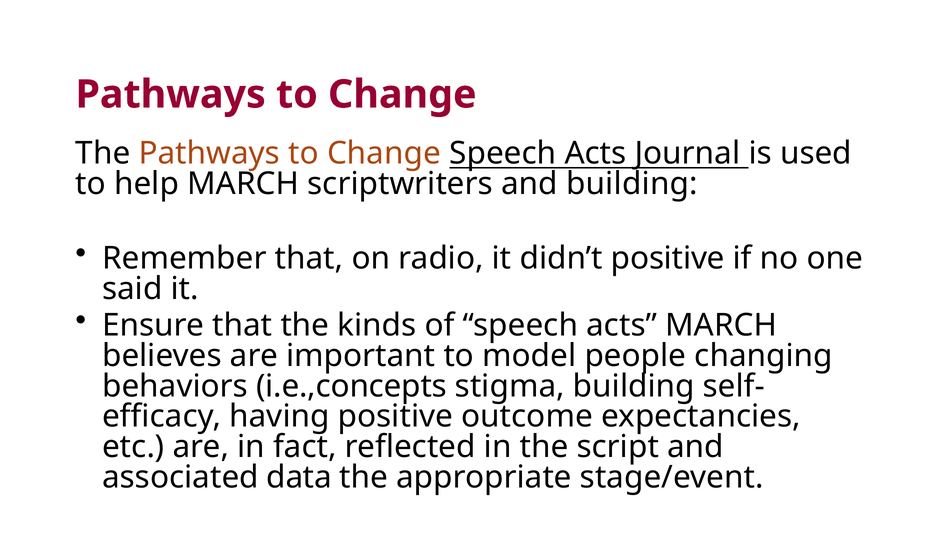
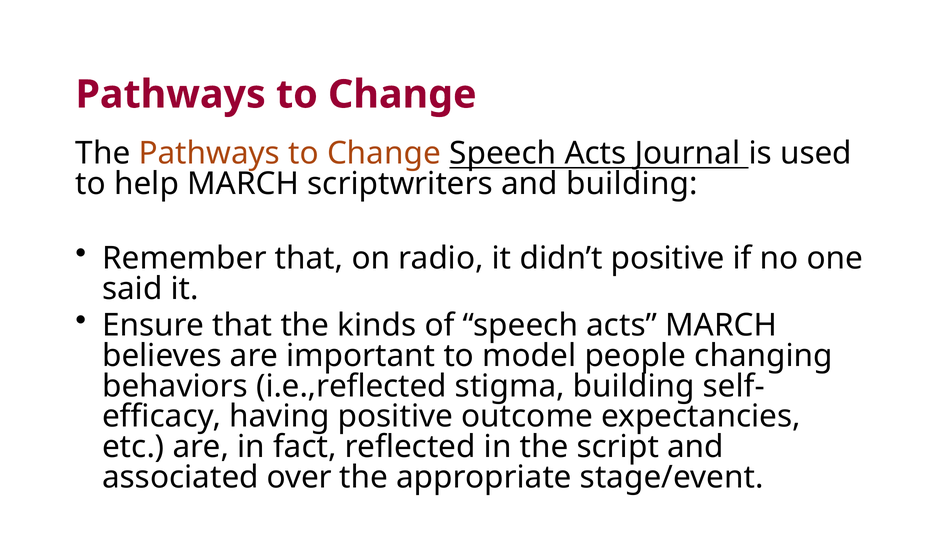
i.e.,concepts: i.e.,concepts -> i.e.,reflected
data: data -> over
